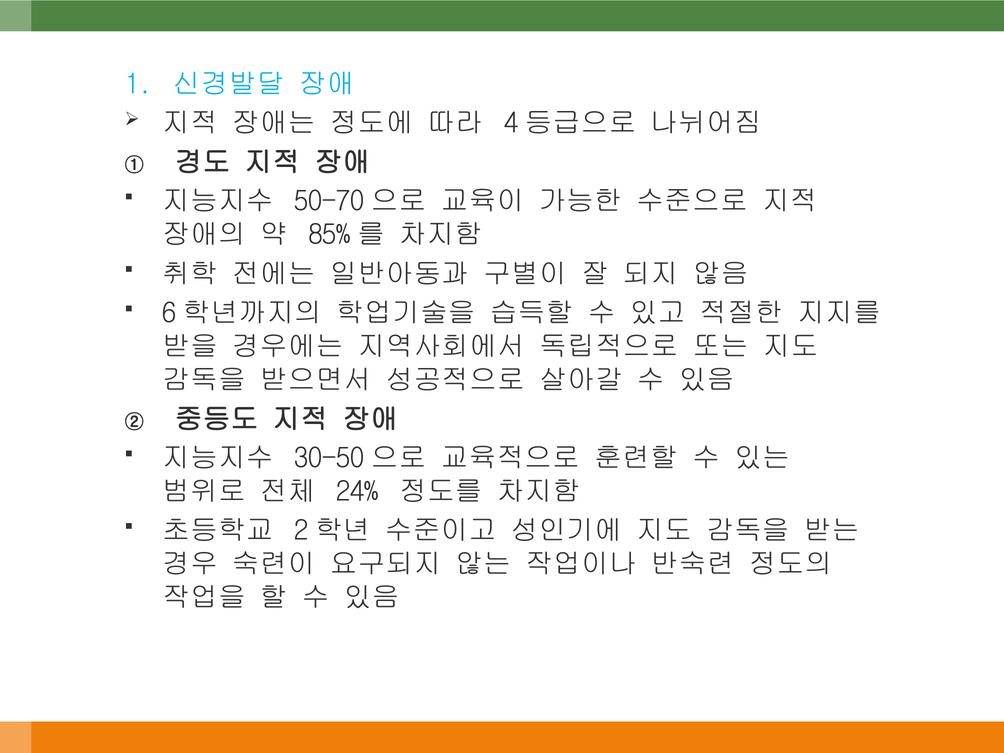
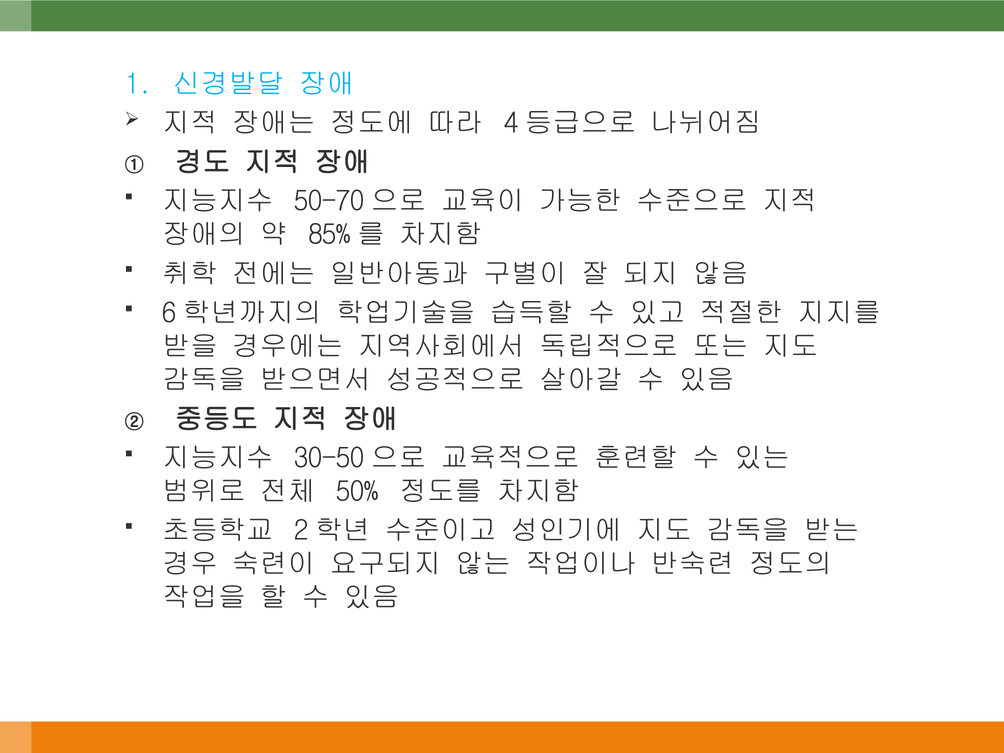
24%: 24% -> 50%
